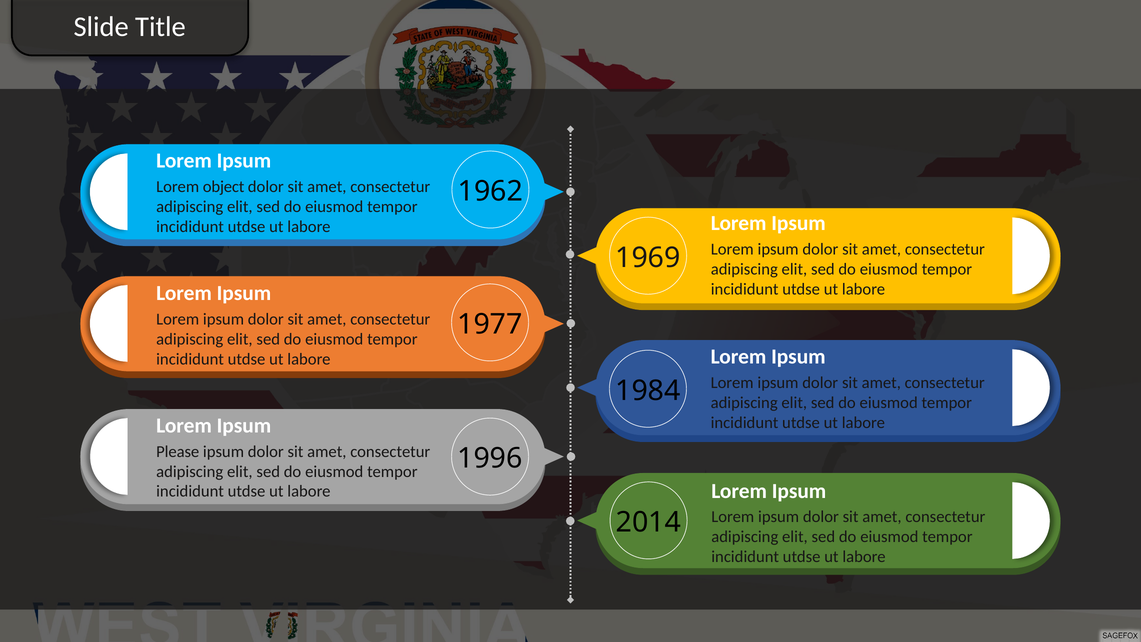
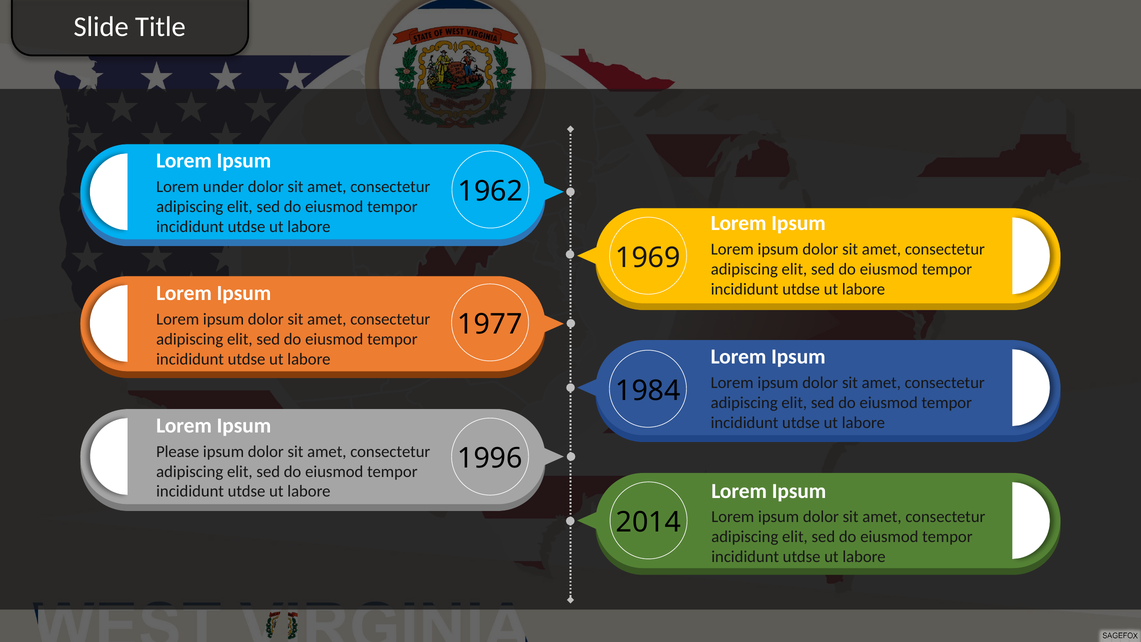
object: object -> under
